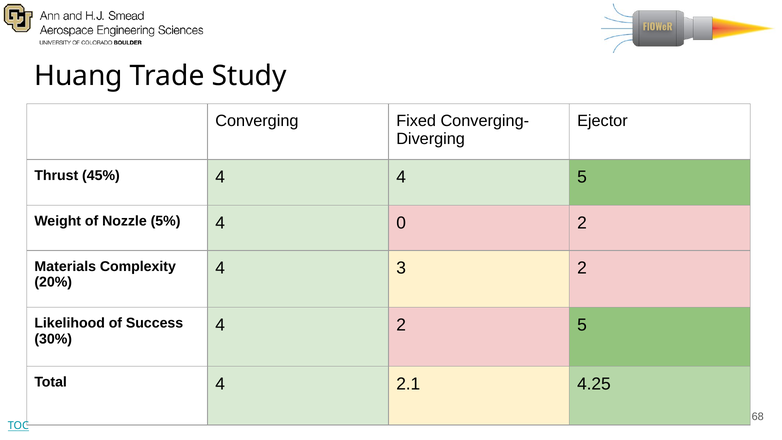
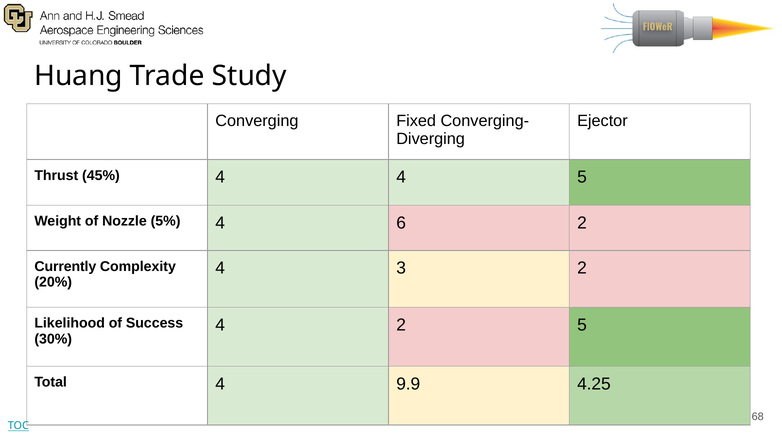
0: 0 -> 6
Materials: Materials -> Currently
2.1: 2.1 -> 9.9
